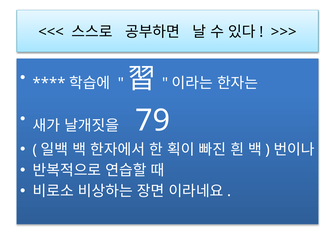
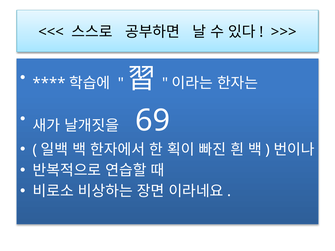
79: 79 -> 69
